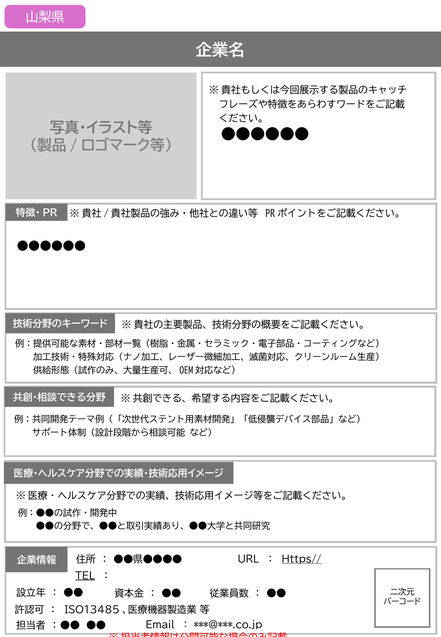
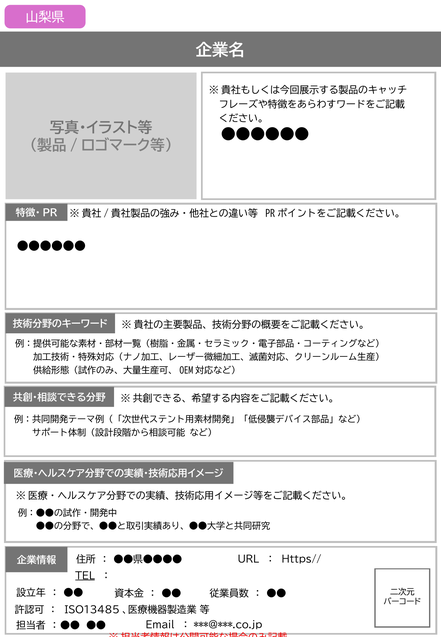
Https// underline: present -> none
